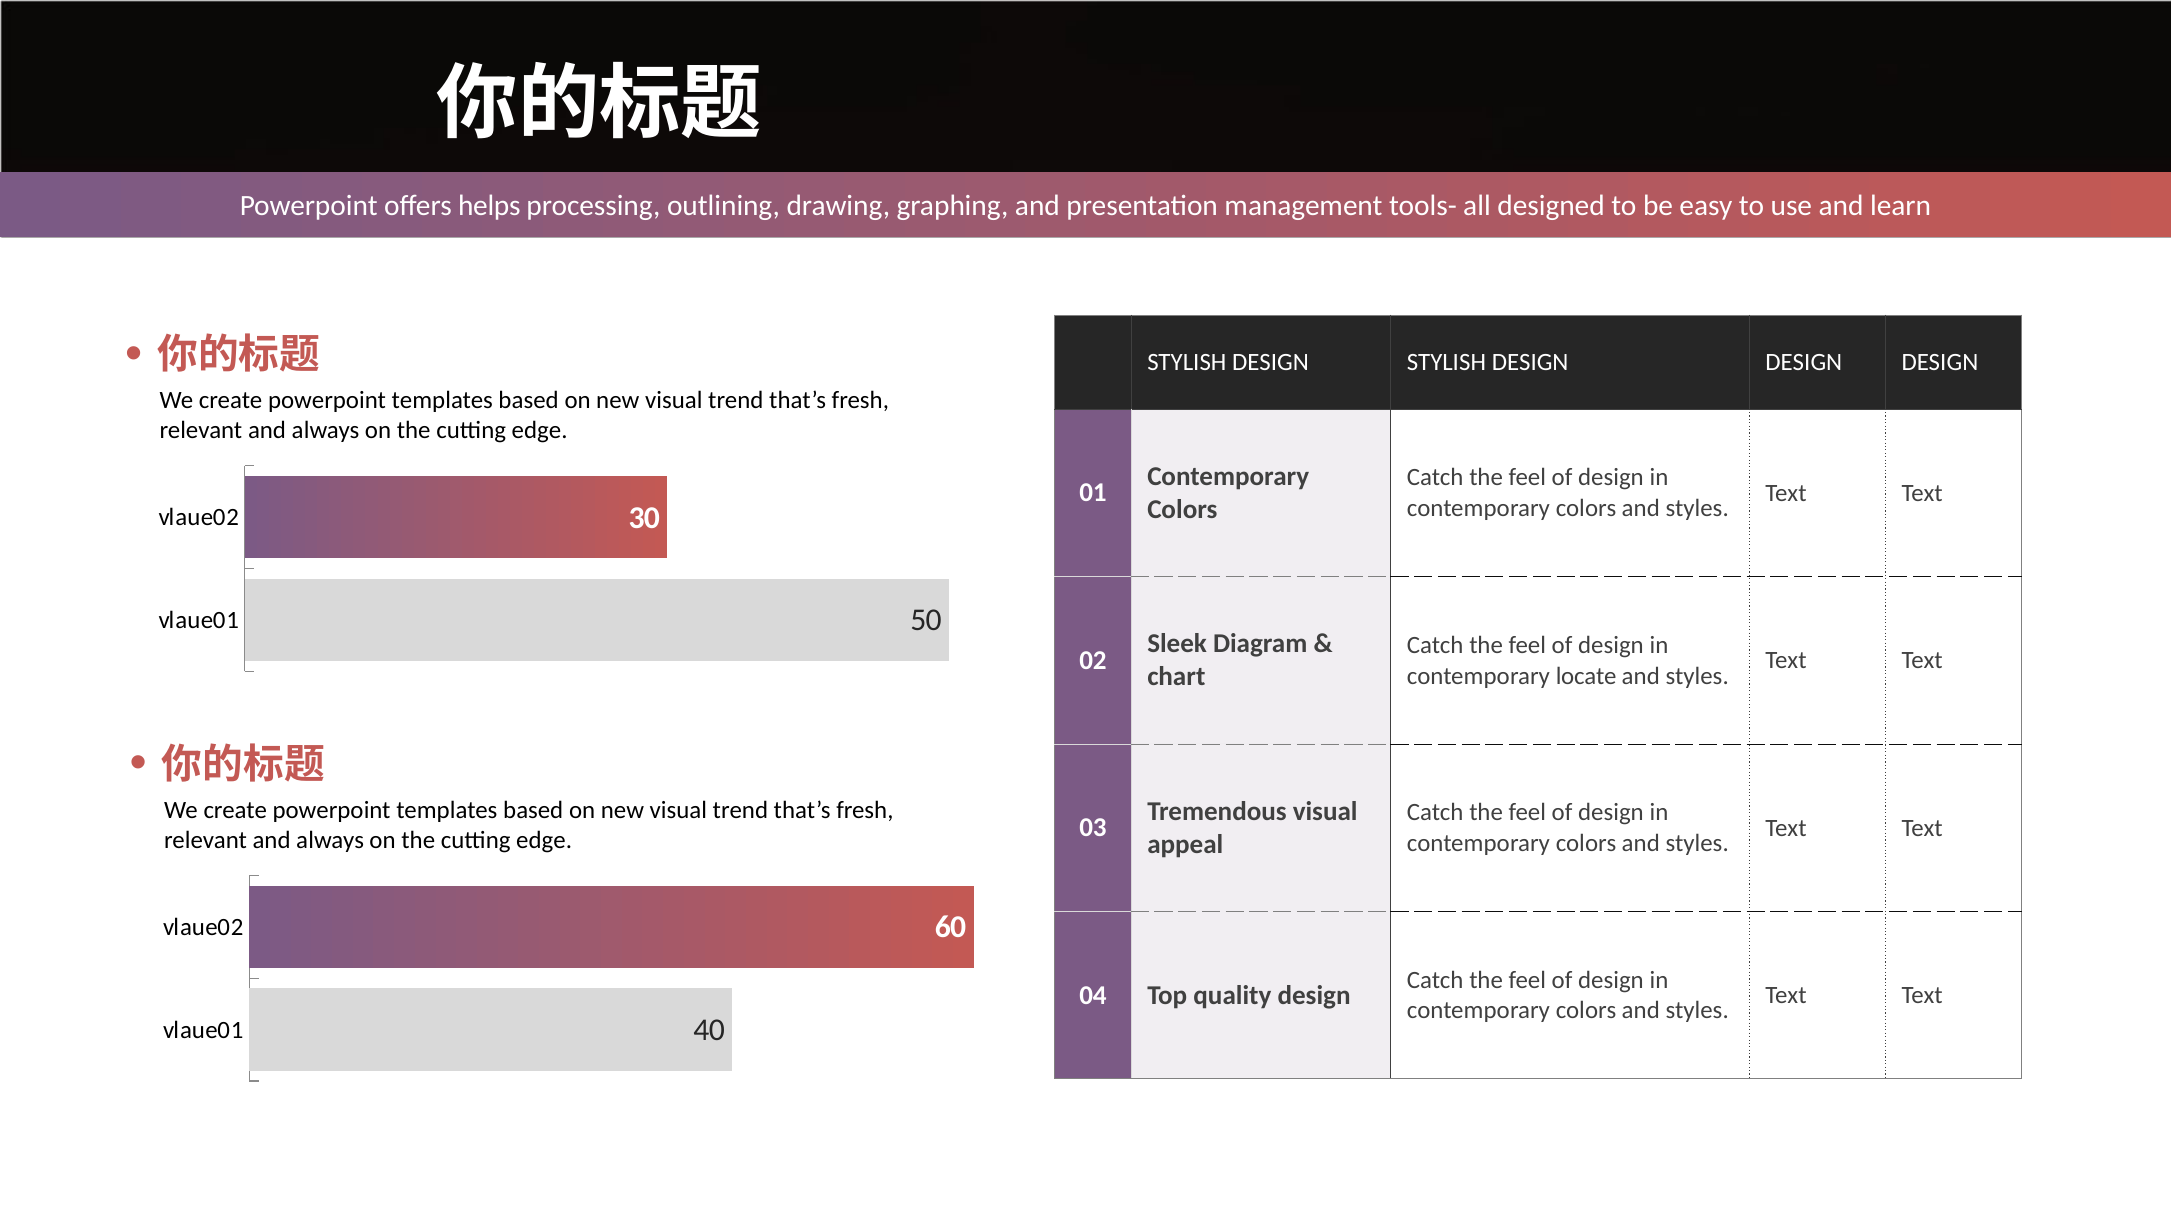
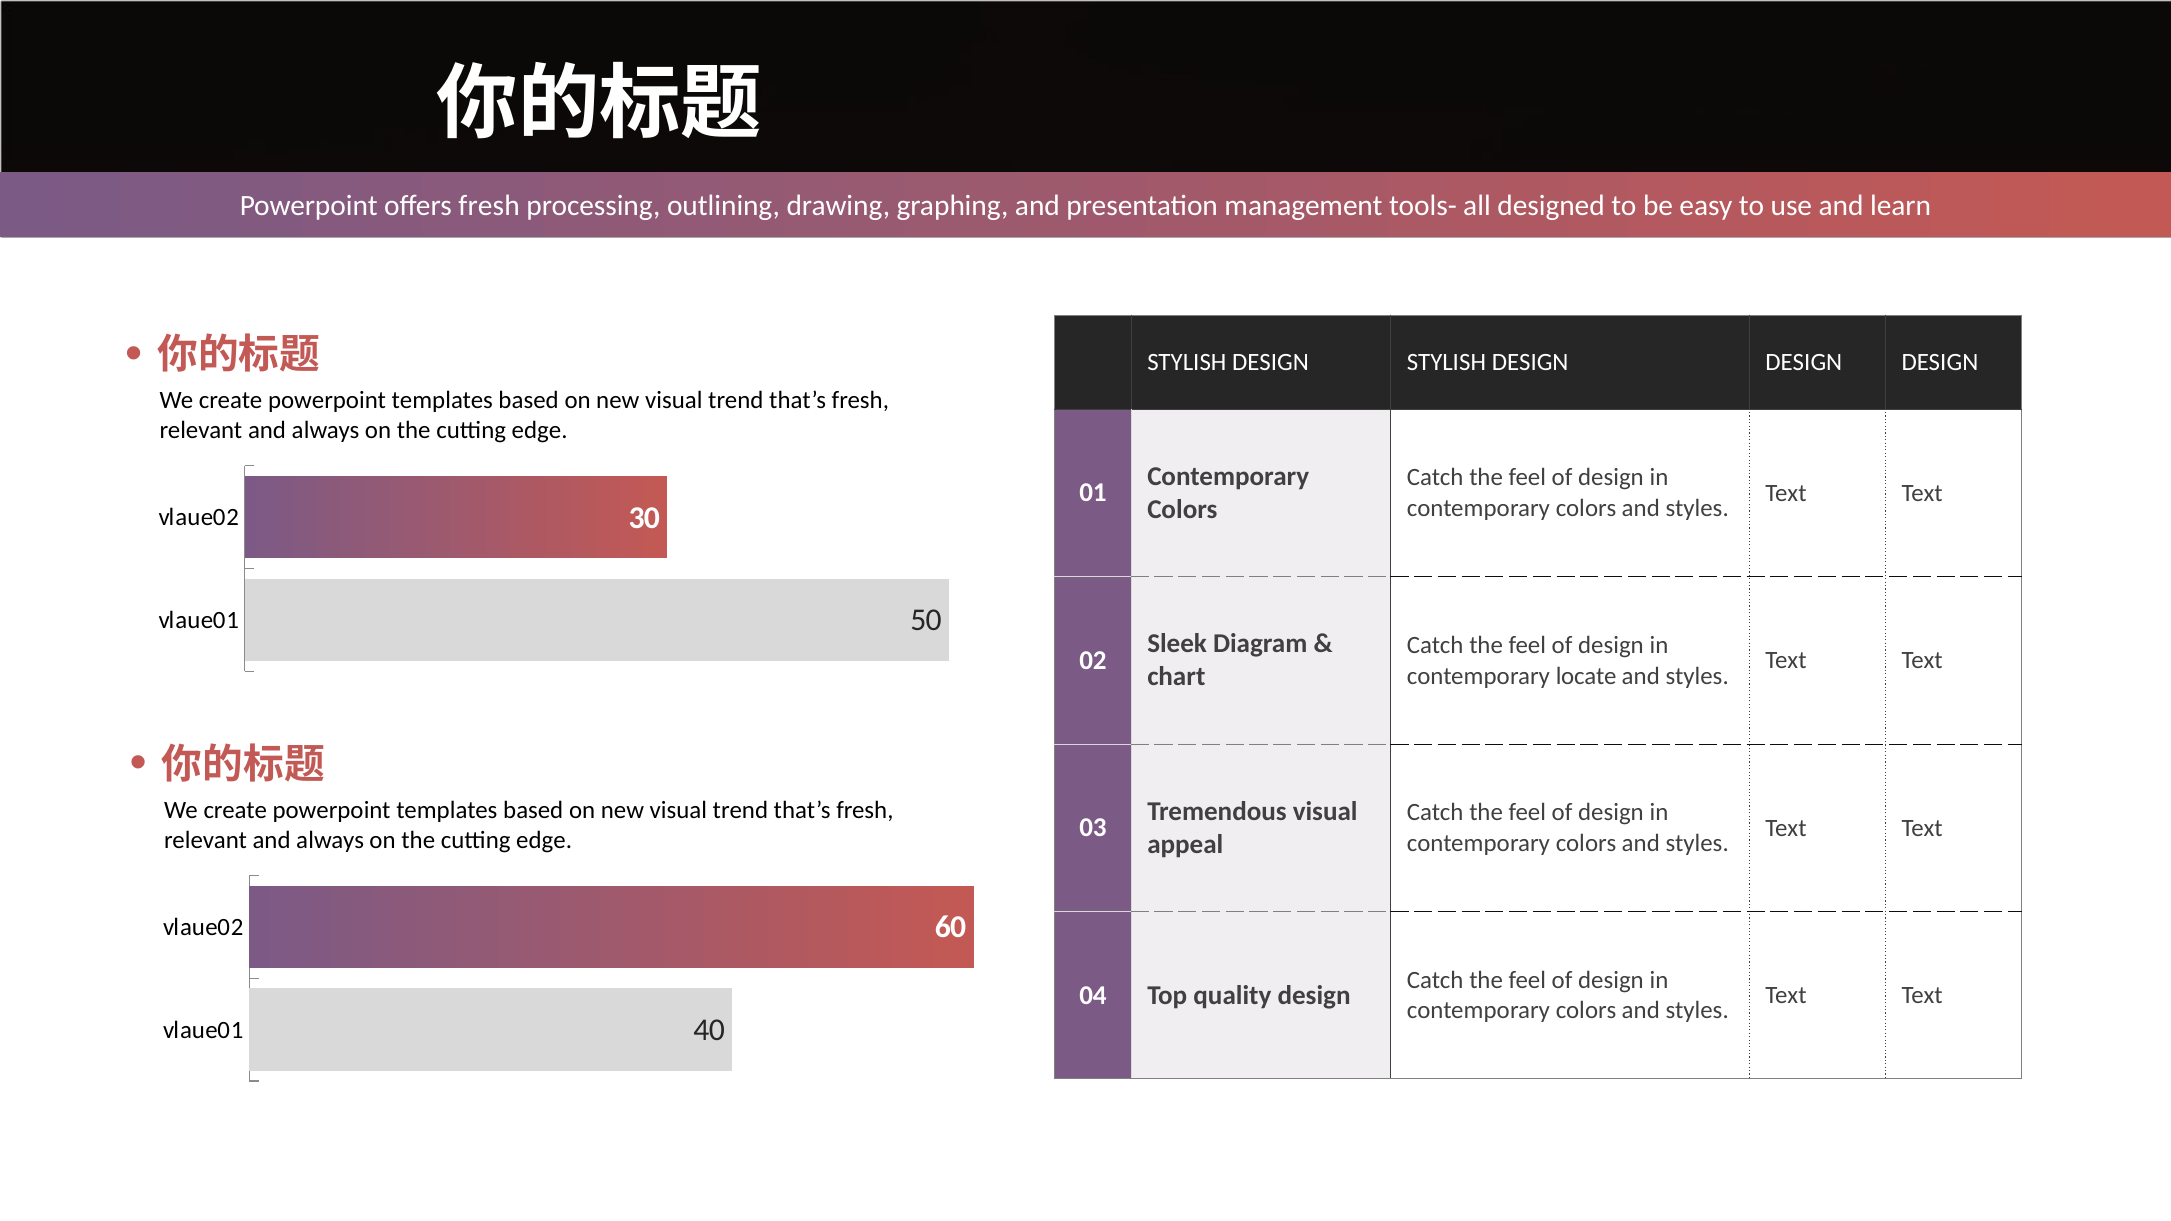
offers helps: helps -> fresh
